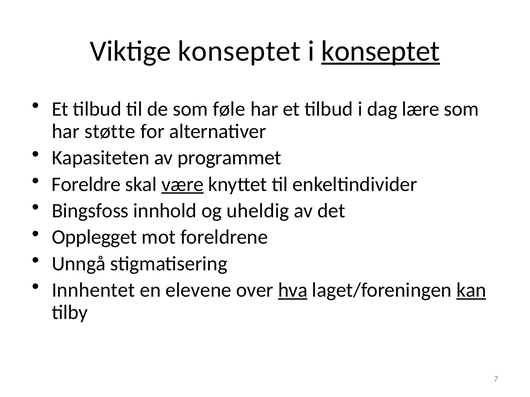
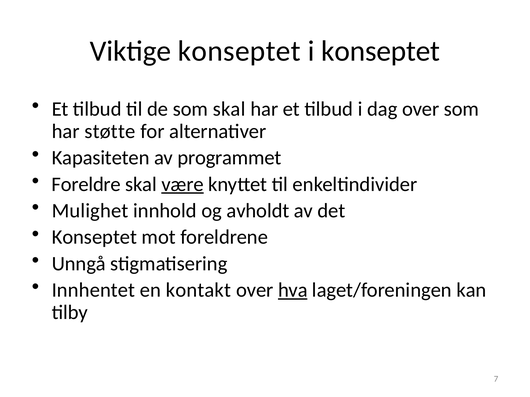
konseptet at (381, 51) underline: present -> none
som føle: føle -> skal
dag lære: lære -> over
Bingsfoss: Bingsfoss -> Mulighet
uheldig: uheldig -> avholdt
Opplegget at (94, 237): Opplegget -> Konseptet
elevene: elevene -> kontakt
kan underline: present -> none
